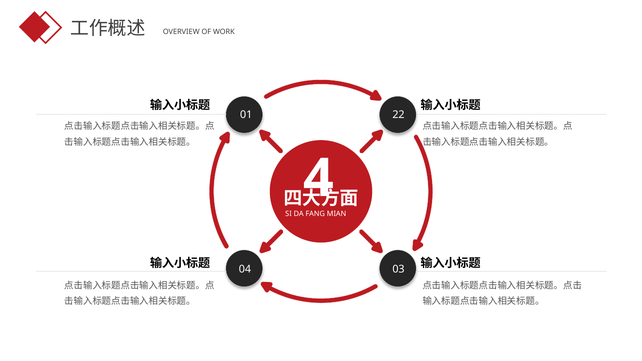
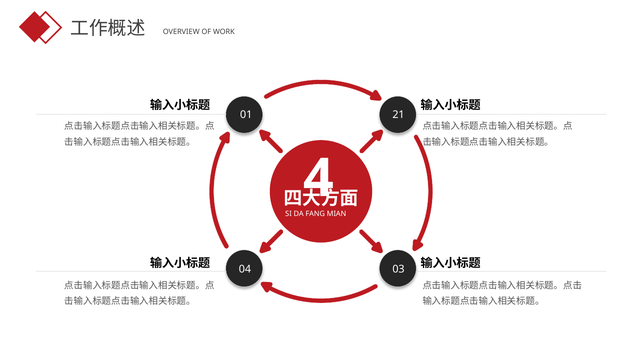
22: 22 -> 21
